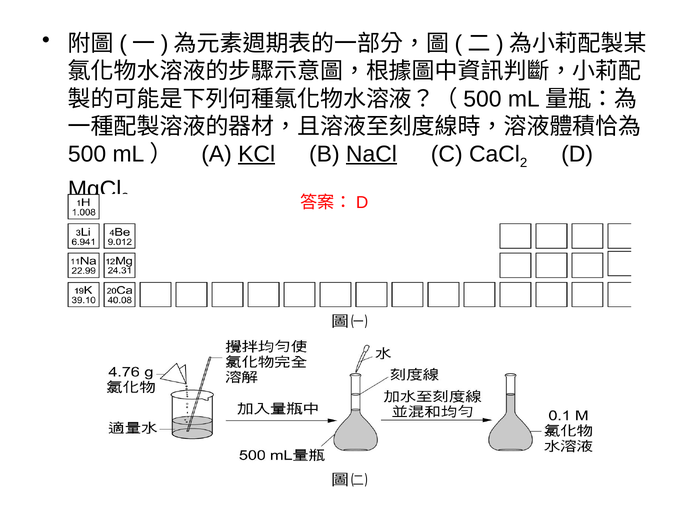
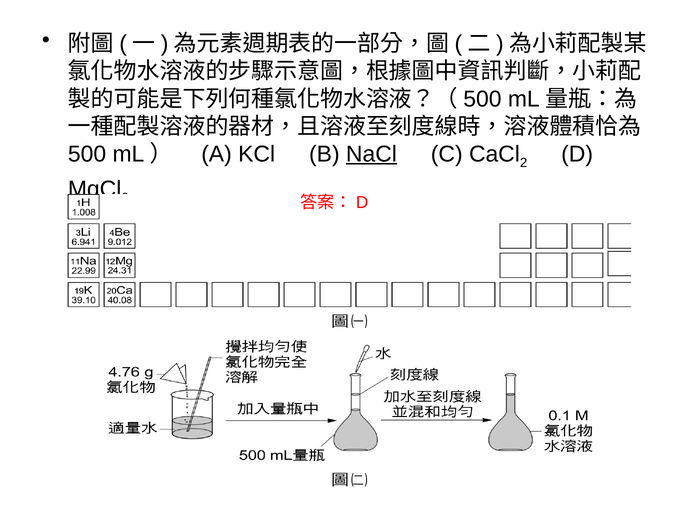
KCl underline: present -> none
